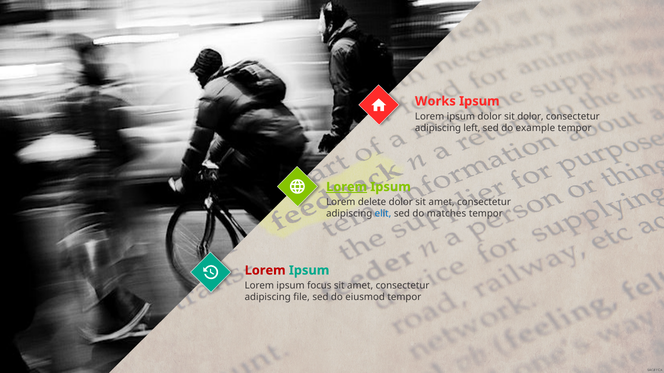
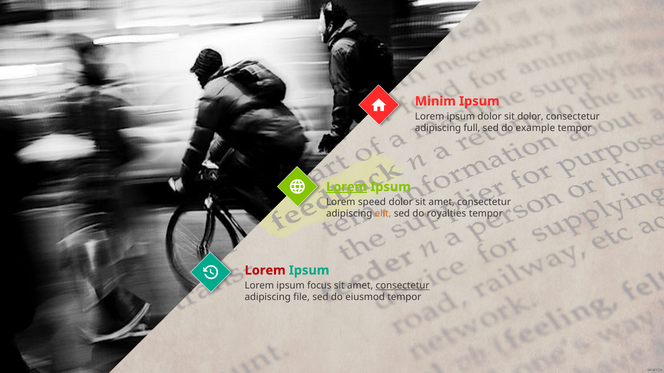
Works: Works -> Minim
left: left -> full
delete: delete -> speed
elit colour: blue -> orange
matches: matches -> royalties
consectetur at (403, 286) underline: none -> present
